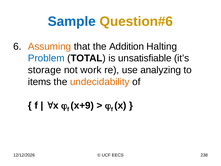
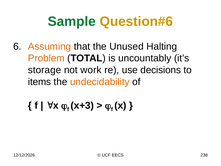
Sample colour: blue -> green
Addition: Addition -> Unused
Problem colour: blue -> orange
unsatisfiable: unsatisfiable -> uncountably
analyzing: analyzing -> decisions
x+9: x+9 -> x+3
